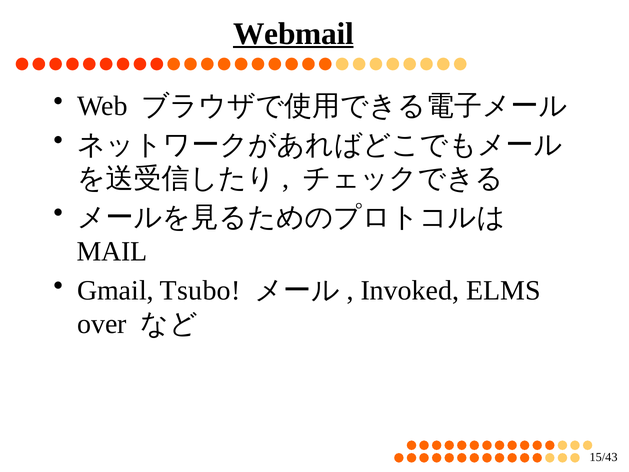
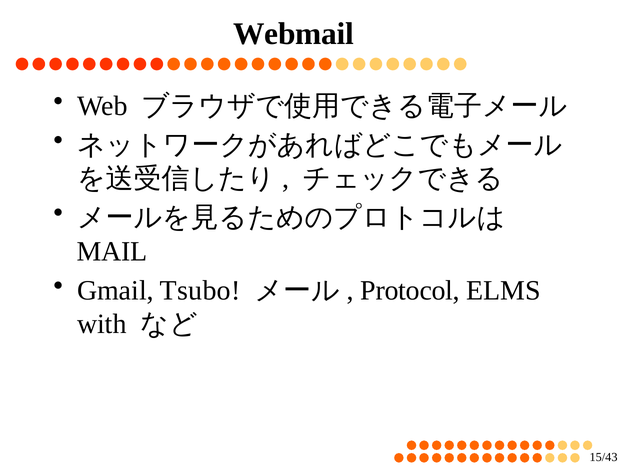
Webmail underline: present -> none
Invoked: Invoked -> Protocol
over: over -> with
